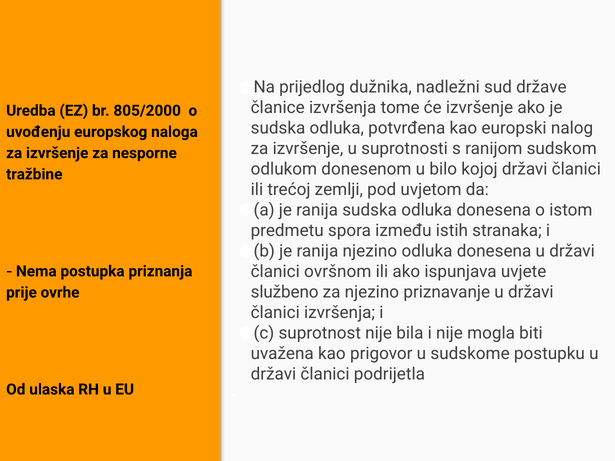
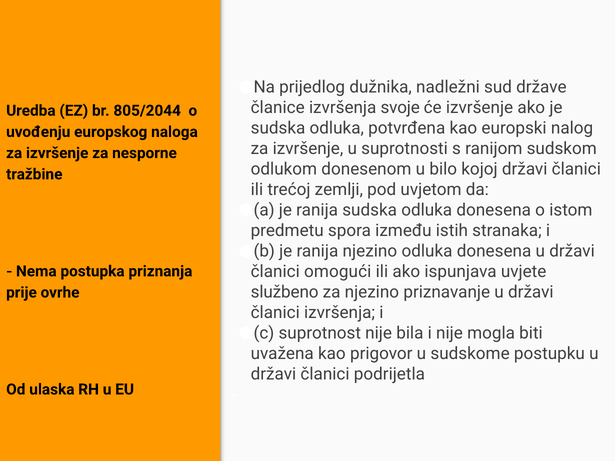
tome: tome -> svoje
805/2000: 805/2000 -> 805/2044
ovršnom: ovršnom -> omogući
